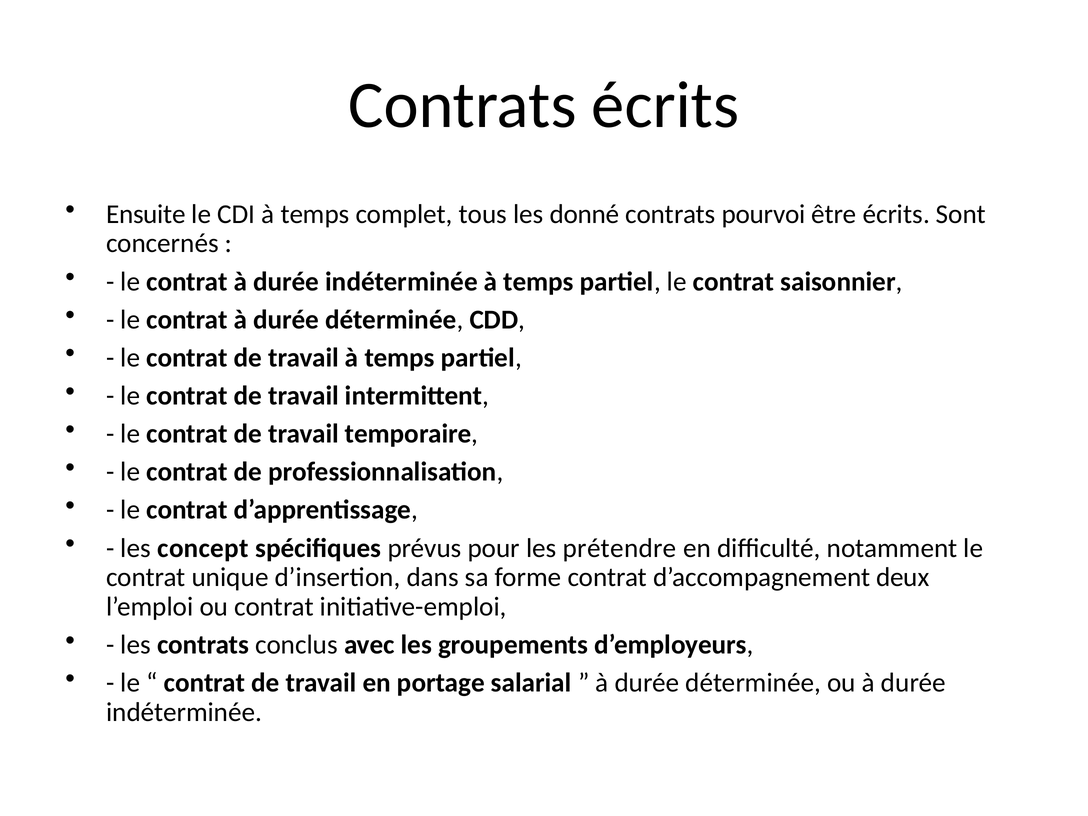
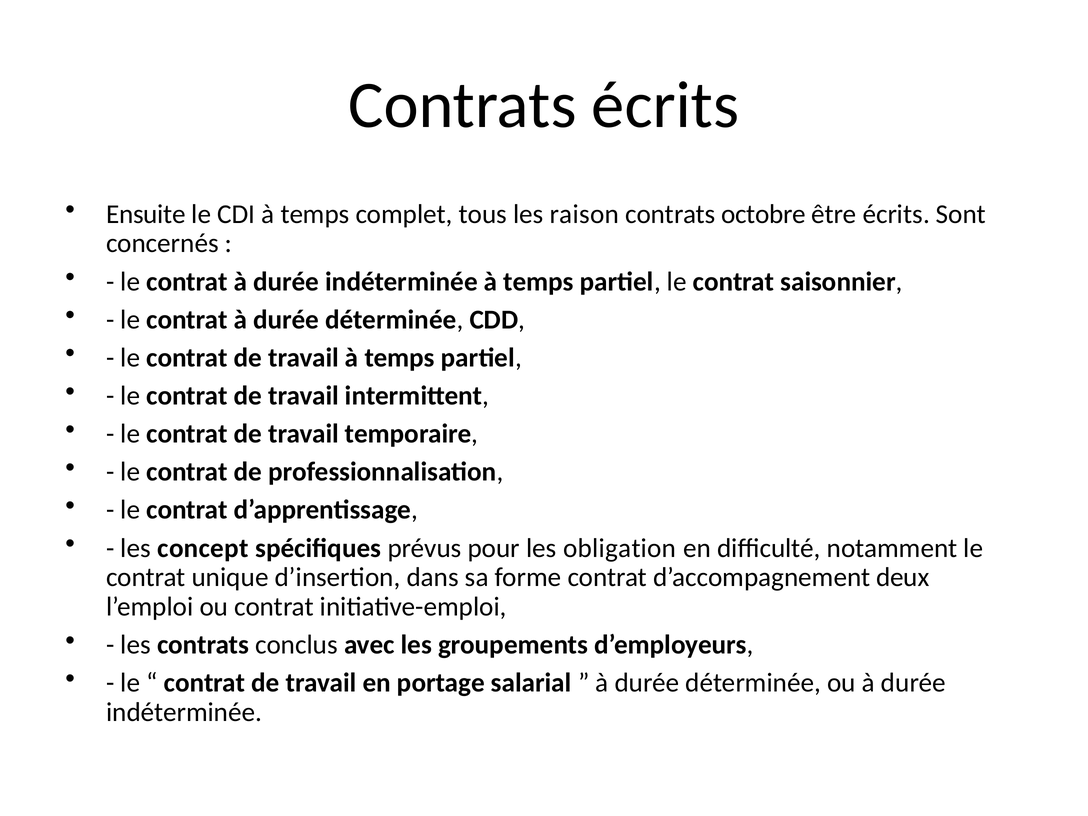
donné: donné -> raison
pourvoi: pourvoi -> octobre
prétendre: prétendre -> obligation
